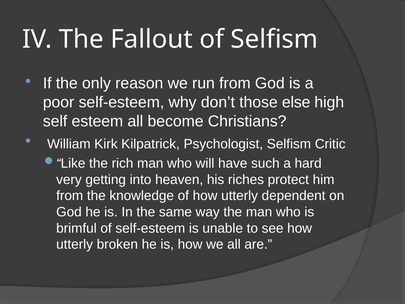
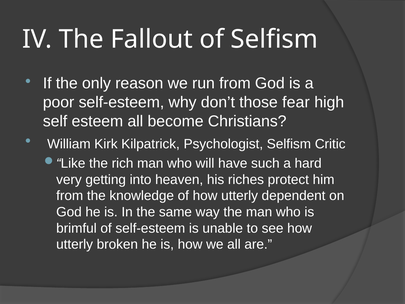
else: else -> fear
